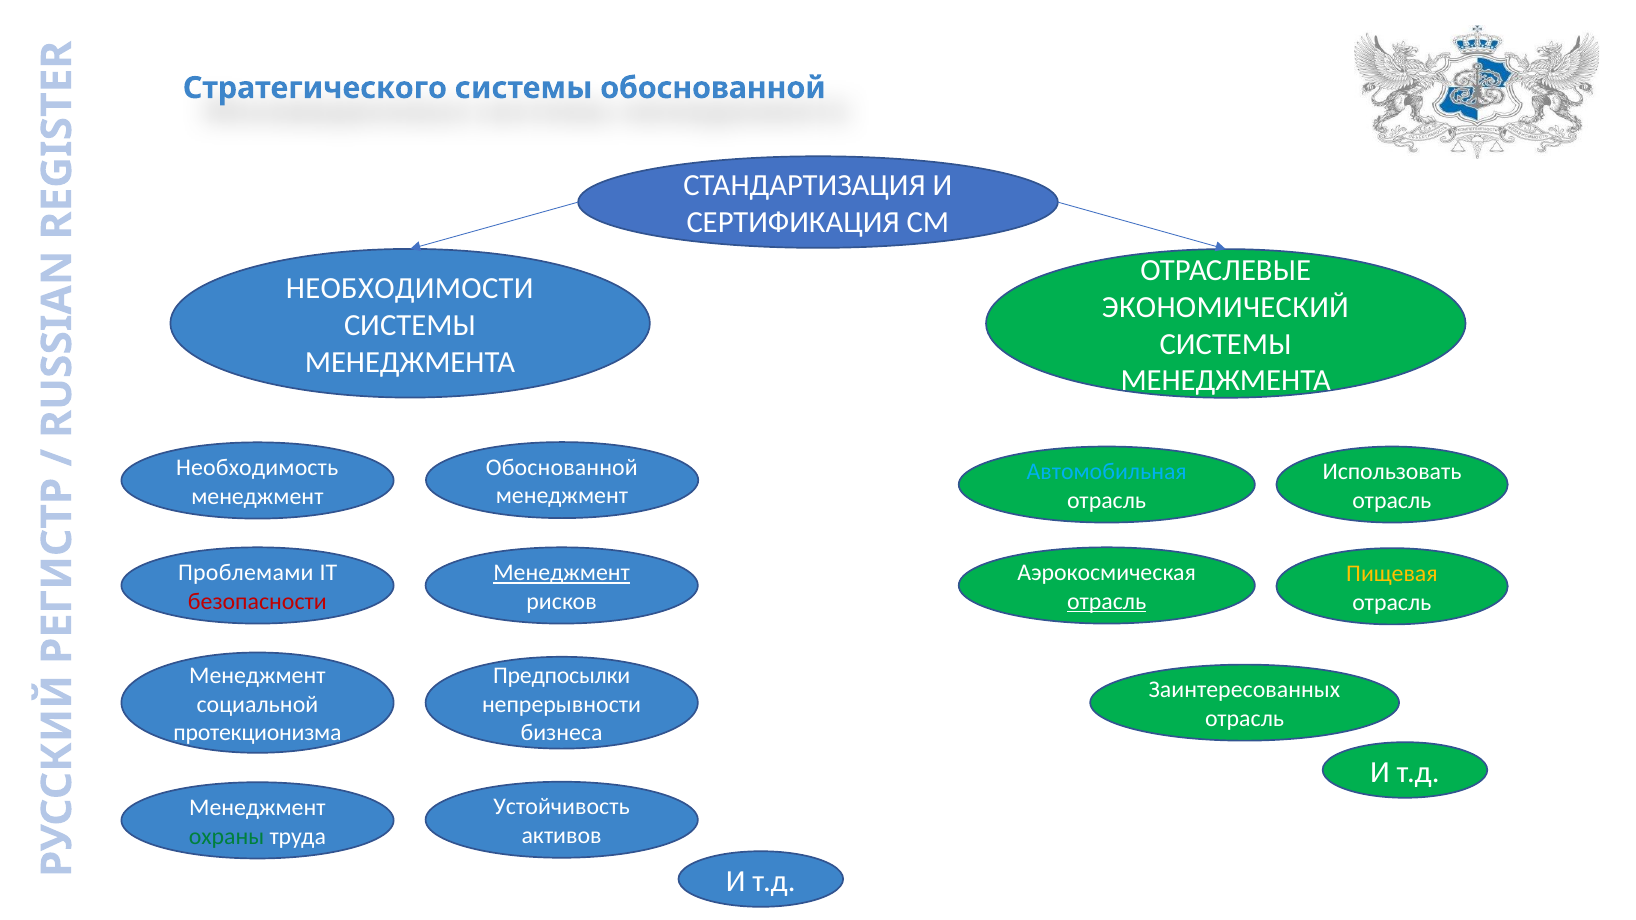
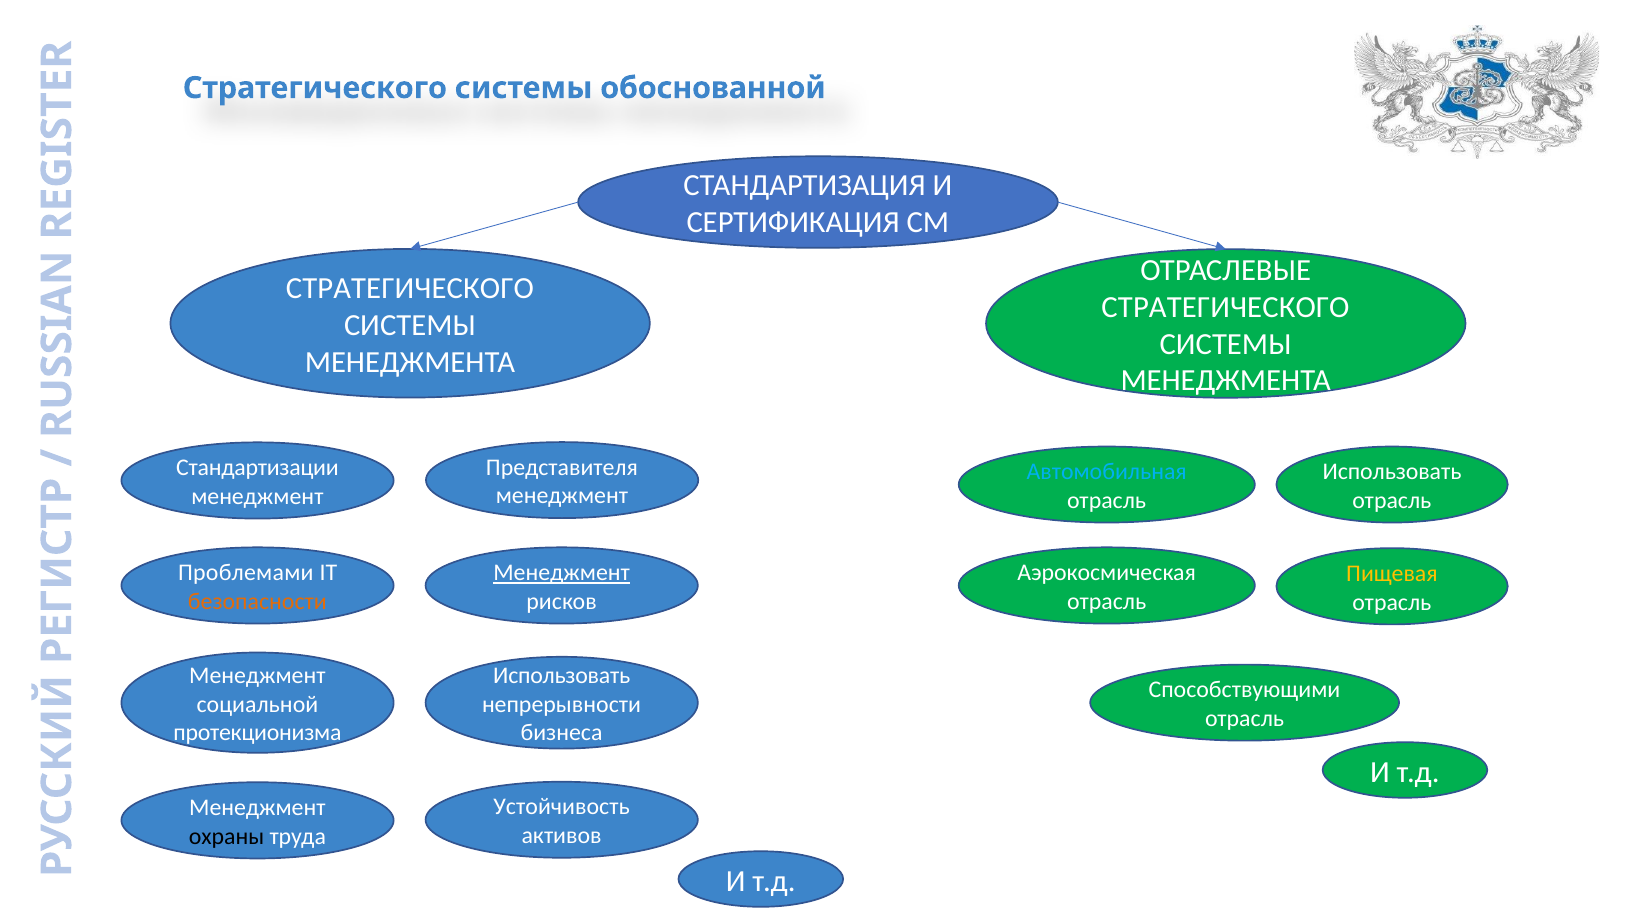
НЕОБХОДИМОСТИ at (410, 289): НЕОБХОДИМОСТИ -> СТРАТЕГИЧЕСКОГО
ЭКОНОМИЧЕСКИЙ at (1225, 307): ЭКОНОМИЧЕСКИЙ -> СТРАТЕГИЧЕСКОГО
Обоснованной at (562, 468): Обоснованной -> Представителя
Необходимость: Необходимость -> Стандартизации
безопасности colour: red -> orange
отрасль at (1107, 602) underline: present -> none
Предпосылки at (562, 676): Предпосылки -> Использовать
Заинтересованных: Заинтересованных -> Способствующими
охраны colour: green -> black
